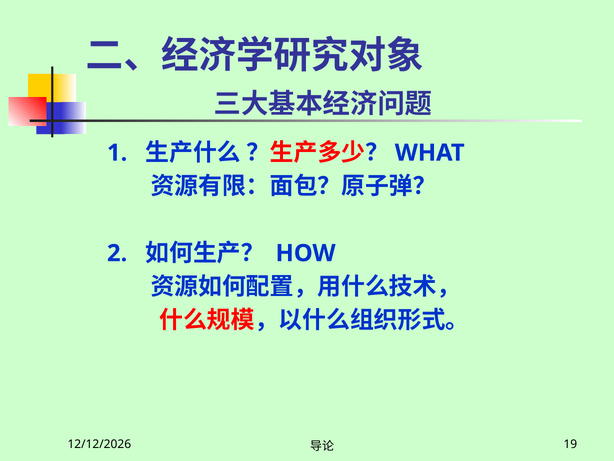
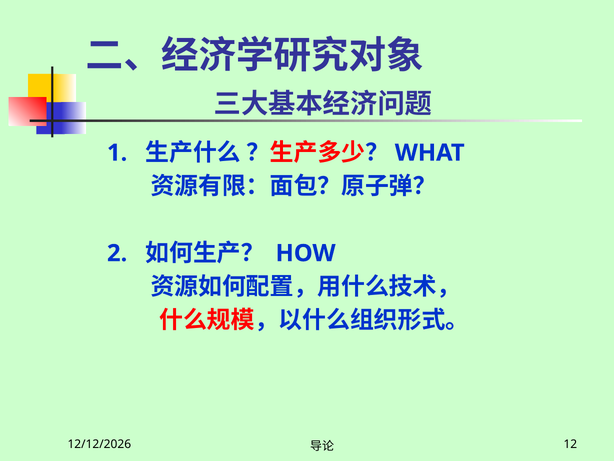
19: 19 -> 12
